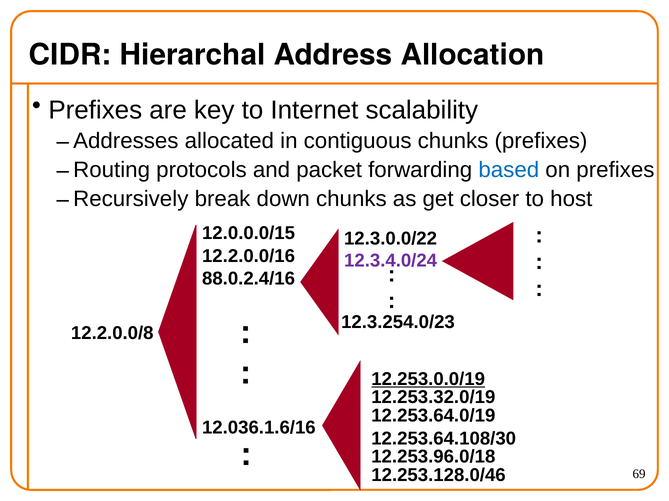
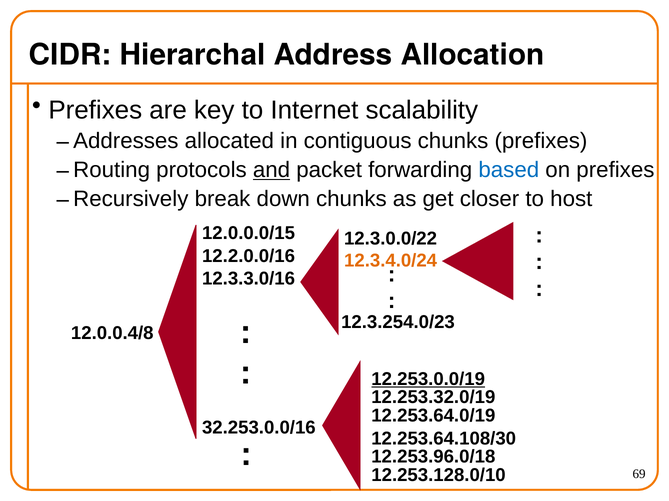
and underline: none -> present
12.3.4.0/24 colour: purple -> orange
88.0.2.4/16: 88.0.2.4/16 -> 12.3.3.0/16
12.2.0.0/8: 12.2.0.0/8 -> 12.0.0.4/8
12.036.1.6/16: 12.036.1.6/16 -> 32.253.0.0/16
12.253.128.0/46: 12.253.128.0/46 -> 12.253.128.0/10
